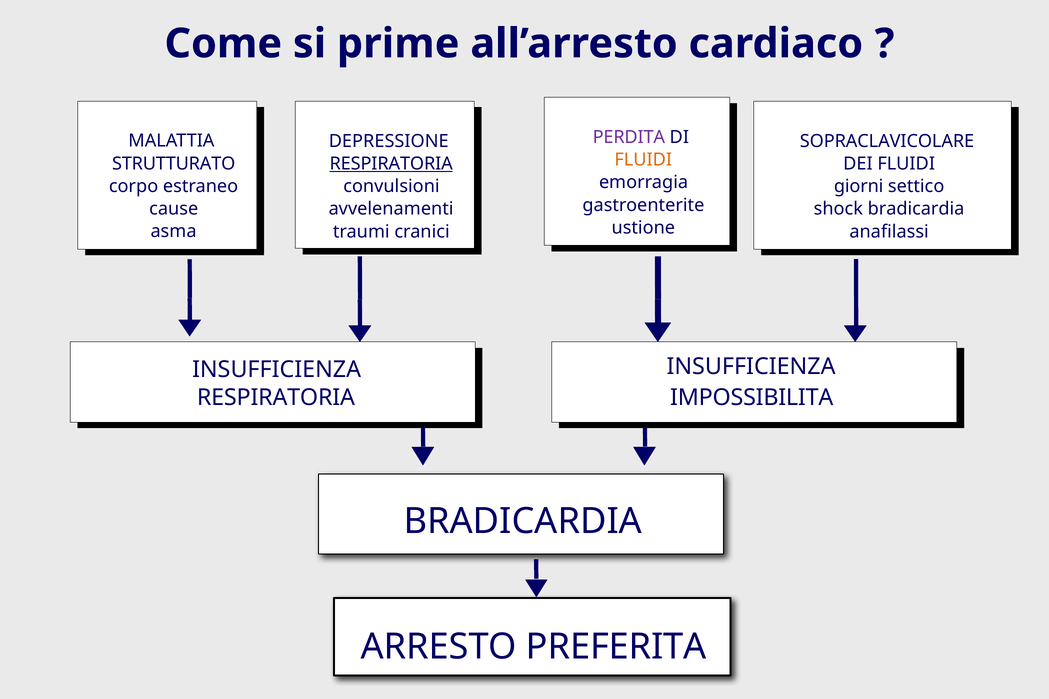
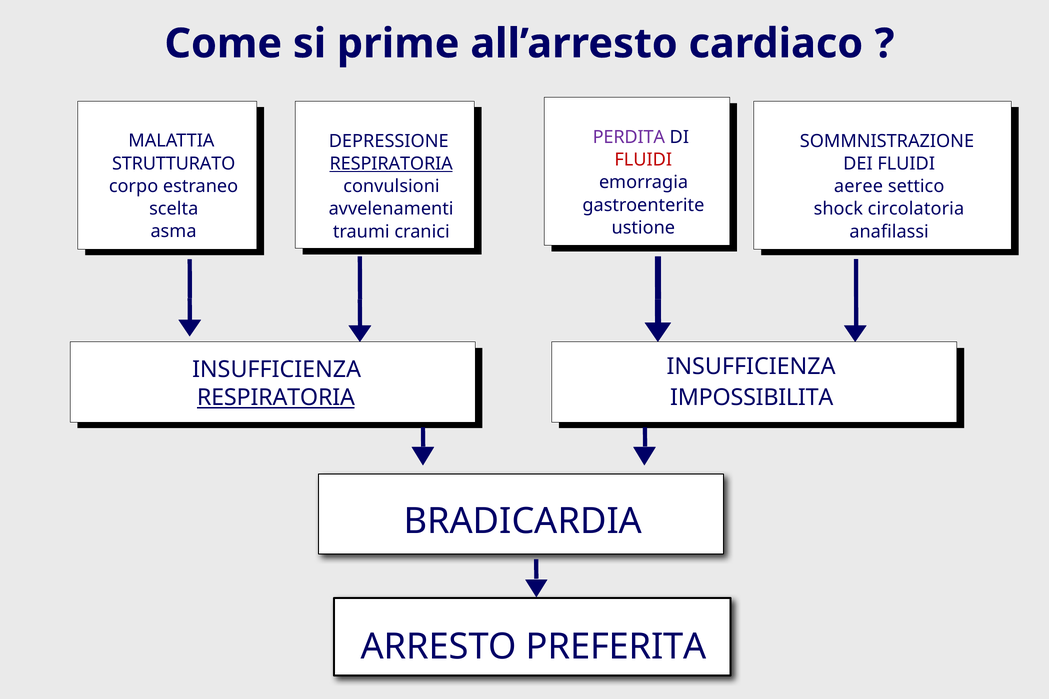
SOPRACLAVICOLARE: SOPRACLAVICOLARE -> SOMMNISTRAZIONE
FLUIDI at (643, 160) colour: orange -> red
giorni: giorni -> aeree
cause: cause -> scelta
shock bradicardia: bradicardia -> circolatoria
RESPIRATORIA at (276, 398) underline: none -> present
